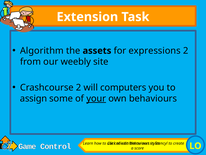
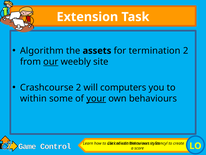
expressions: expressions -> termination
our underline: none -> present
assign: assign -> within
